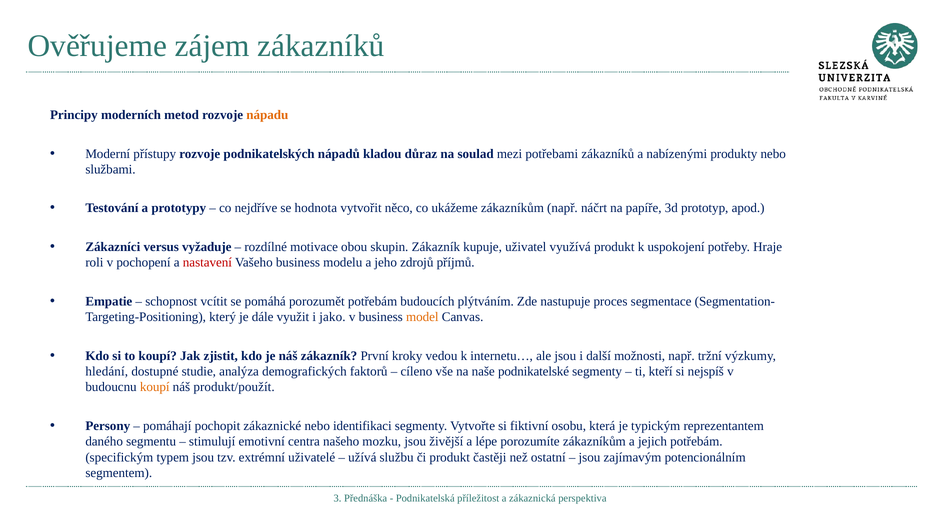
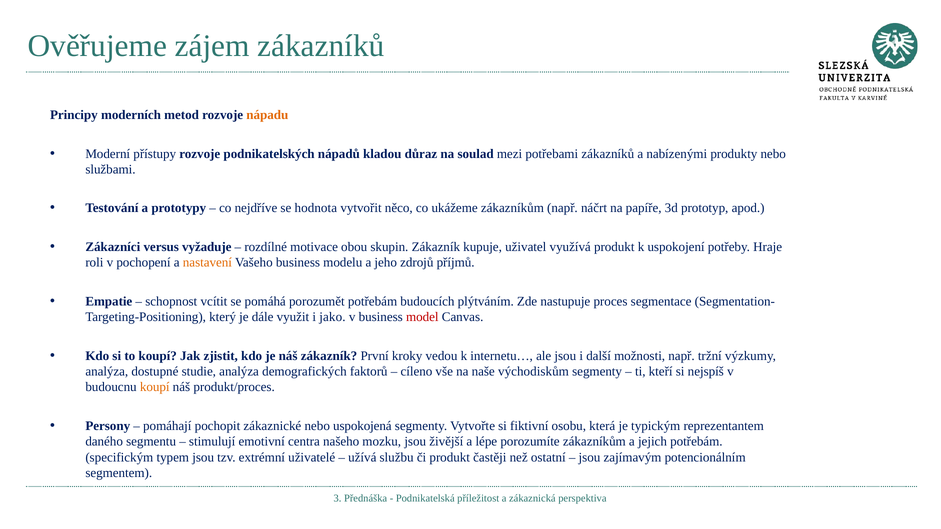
nastavení colour: red -> orange
model colour: orange -> red
hledání at (107, 372): hledání -> analýza
podnikatelské: podnikatelské -> východiskům
produkt/použít: produkt/použít -> produkt/proces
identifikaci: identifikaci -> uspokojená
